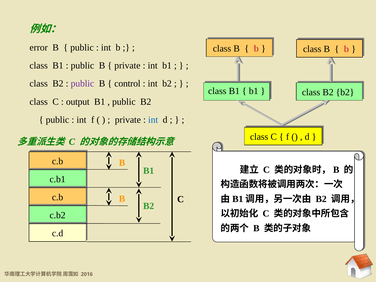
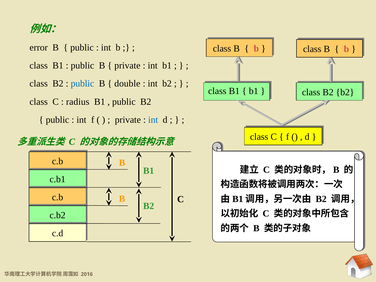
public at (82, 84) colour: purple -> blue
control: control -> double
output: output -> radius
